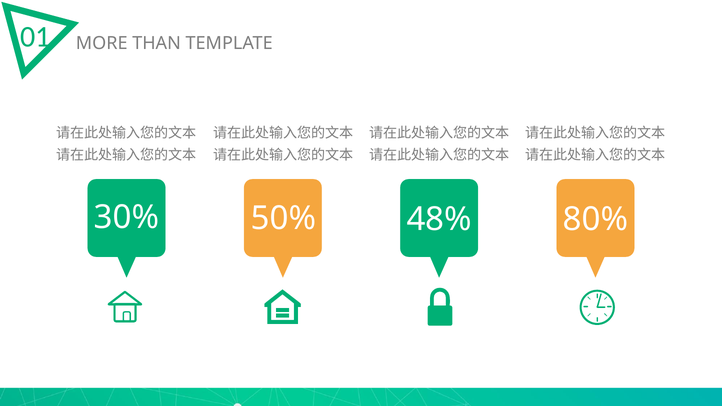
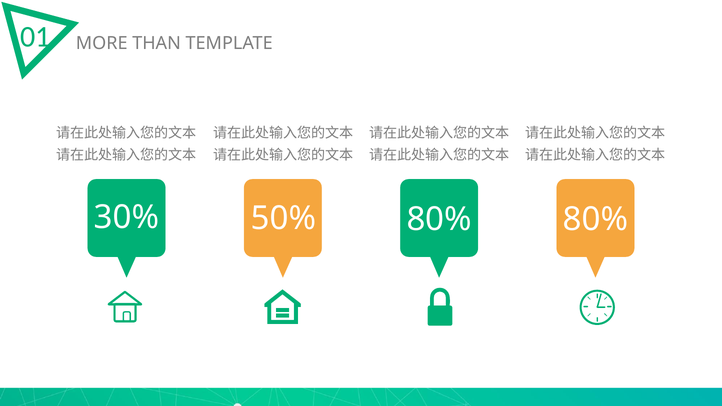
50% 48%: 48% -> 80%
